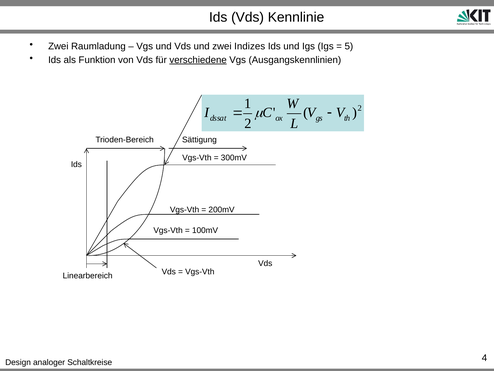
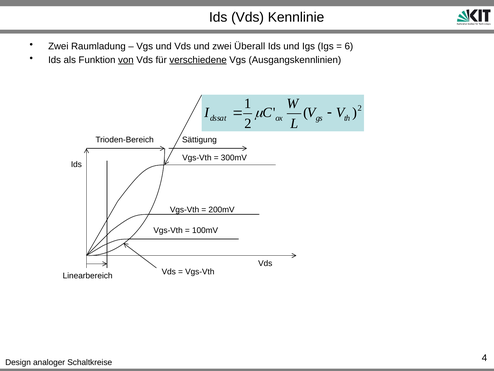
Indizes: Indizes -> Überall
5: 5 -> 6
von underline: none -> present
